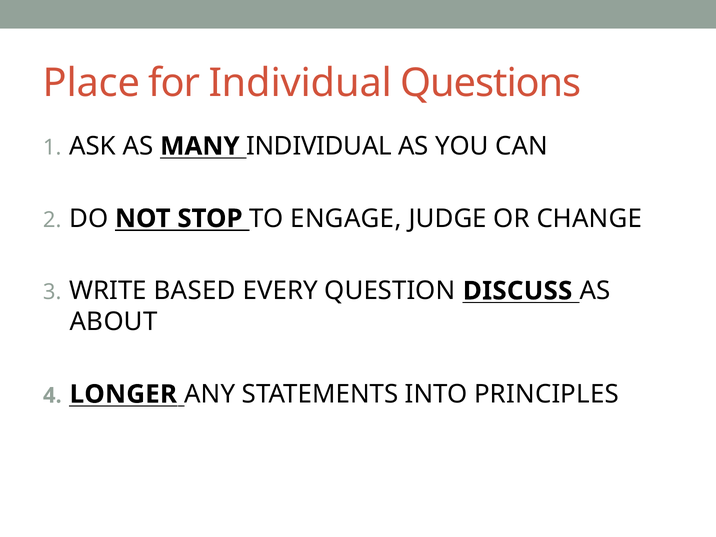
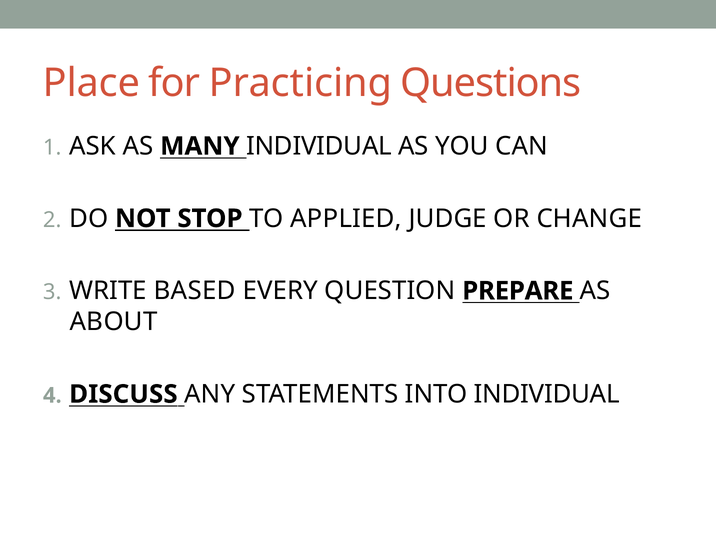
for Individual: Individual -> Practicing
ENGAGE: ENGAGE -> APPLIED
DISCUSS: DISCUSS -> PREPARE
LONGER: LONGER -> DISCUSS
INTO PRINCIPLES: PRINCIPLES -> INDIVIDUAL
